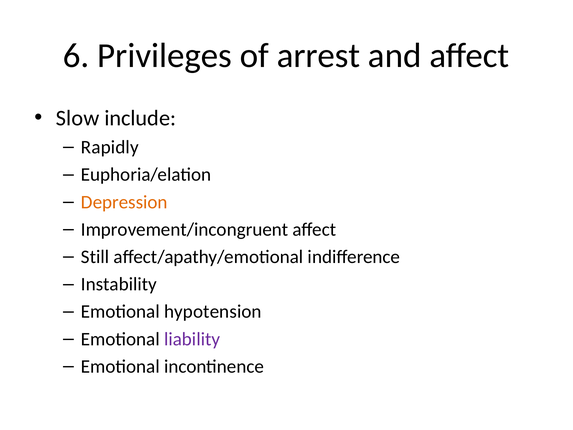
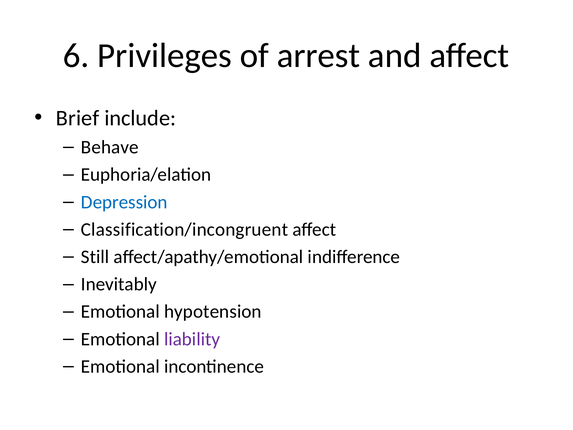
Slow: Slow -> Brief
Rapidly: Rapidly -> Behave
Depression colour: orange -> blue
Improvement/incongruent: Improvement/incongruent -> Classification/incongruent
Instability: Instability -> Inevitably
